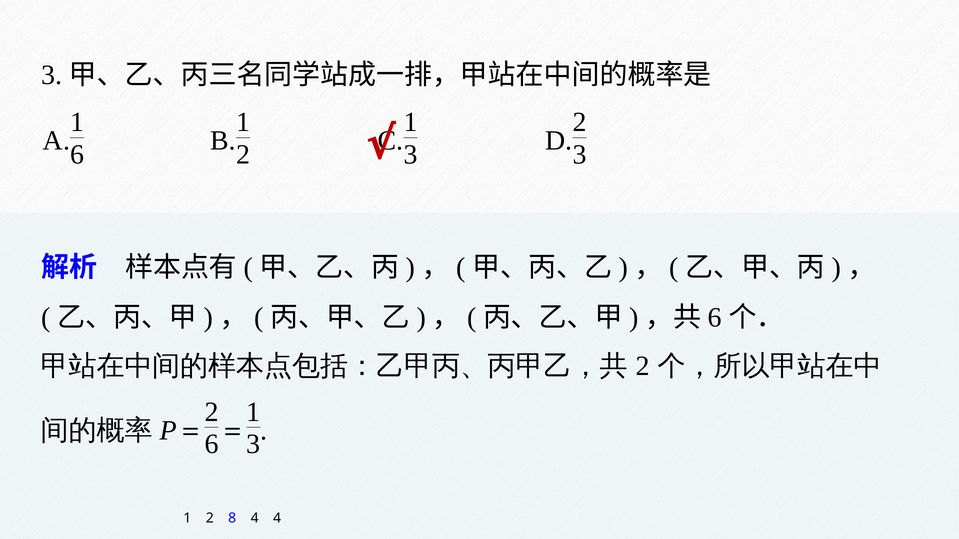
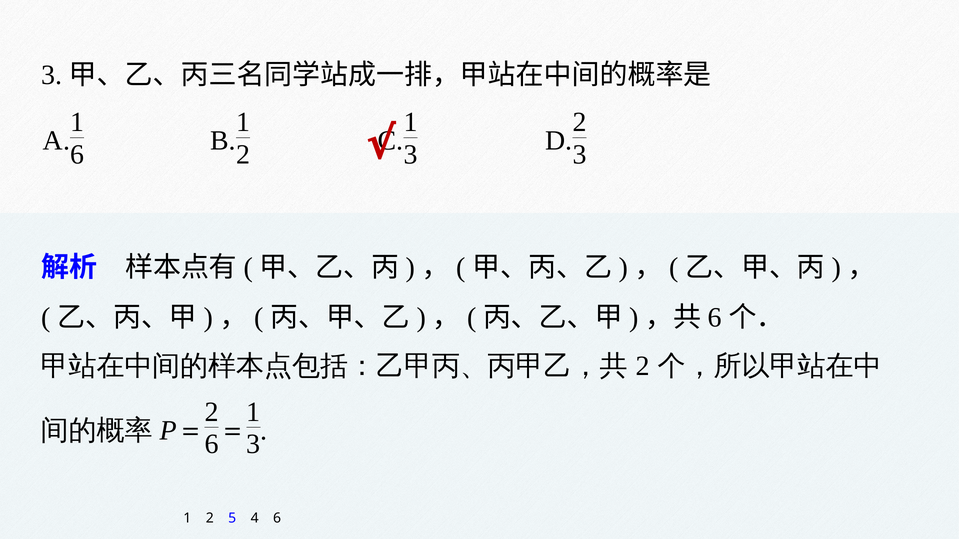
8: 8 -> 5
4 4: 4 -> 6
